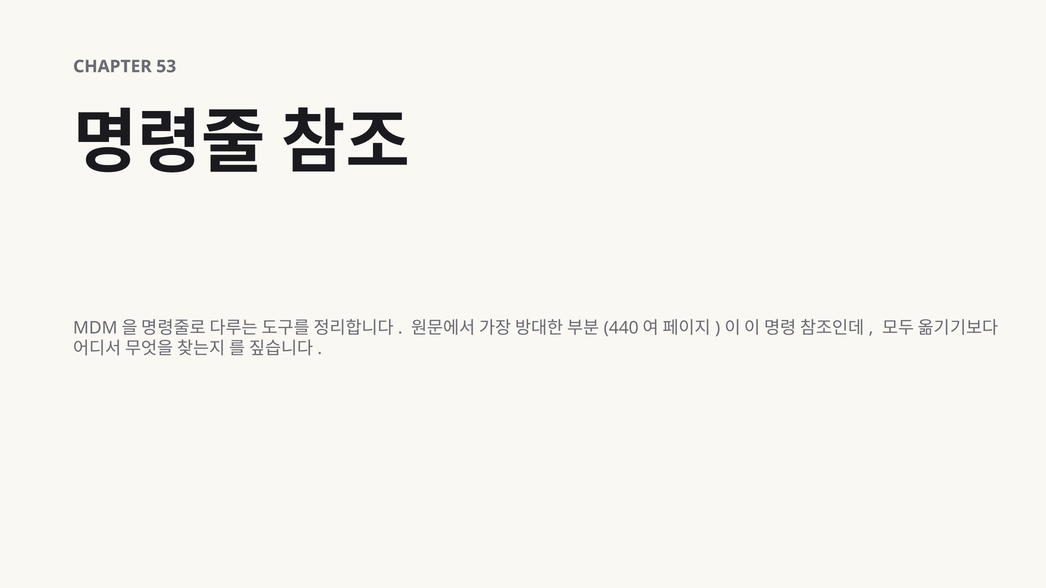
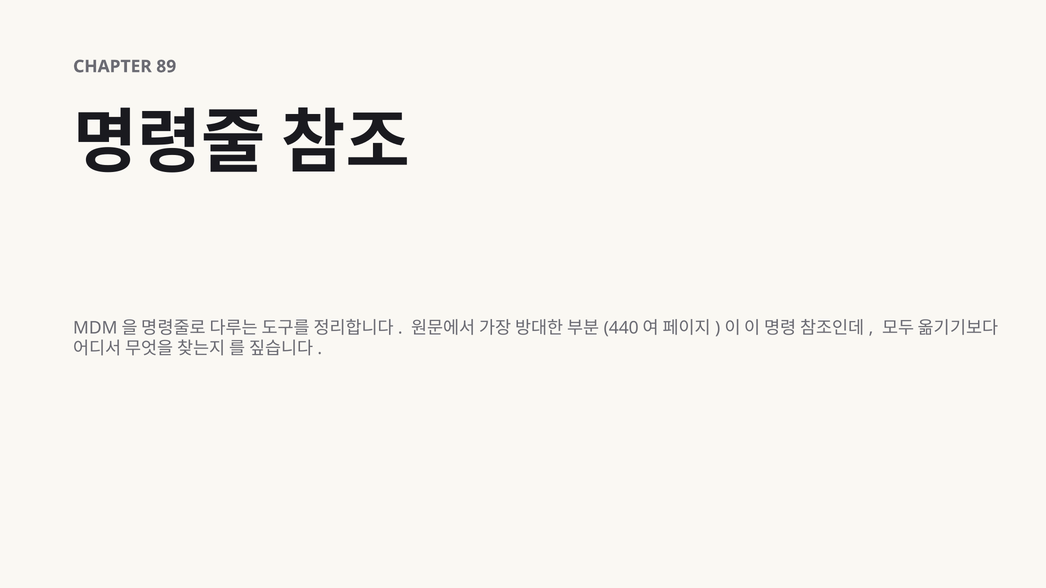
53: 53 -> 89
